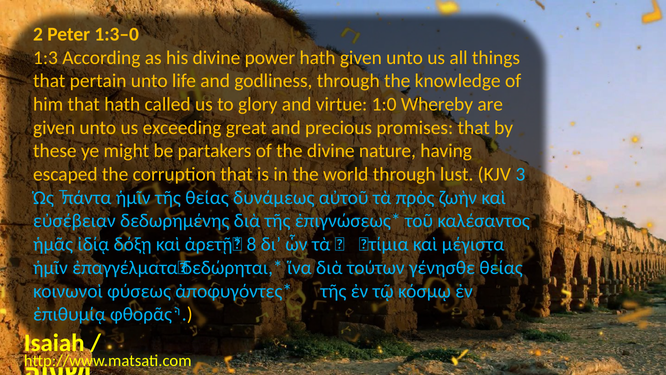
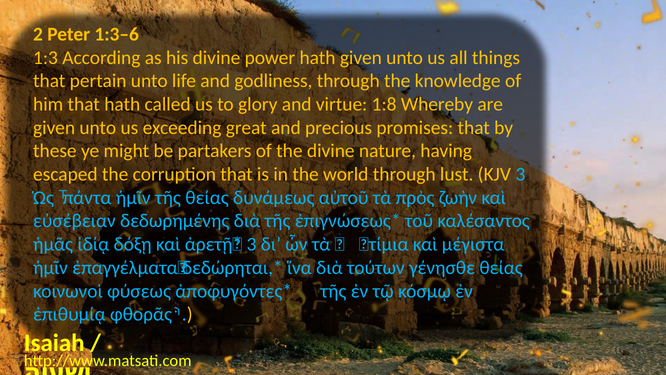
1:3–0: 1:3–0 -> 1:3–6
1:0: 1:0 -> 1:8
8 at (251, 244): 8 -> 3
